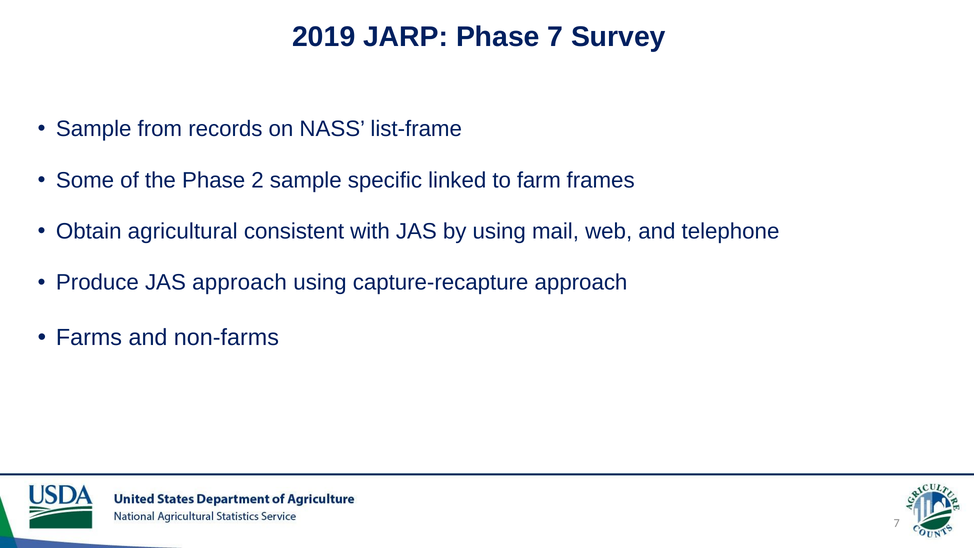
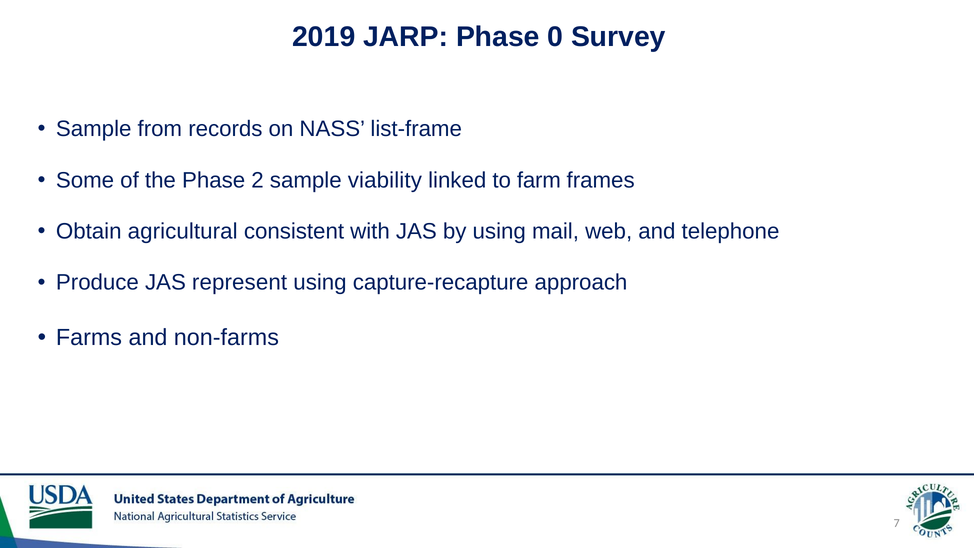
Phase 7: 7 -> 0
specific: specific -> viability
JAS approach: approach -> represent
